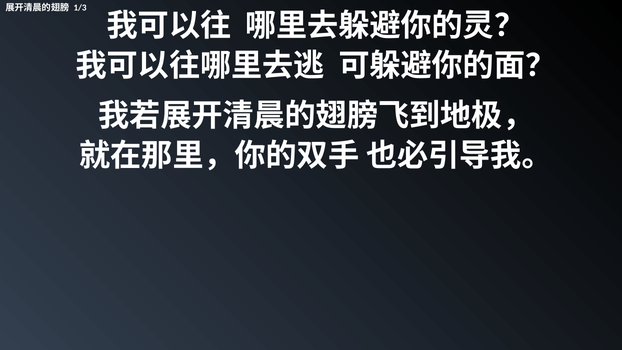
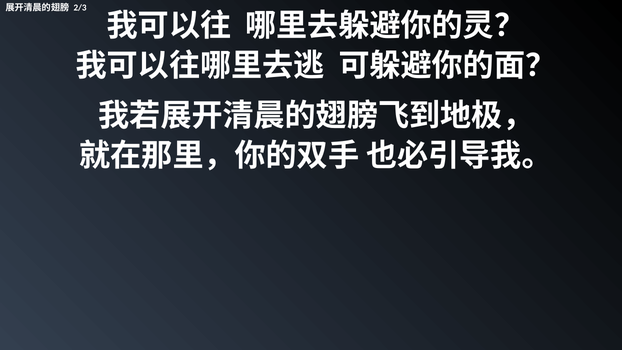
1/3: 1/3 -> 2/3
